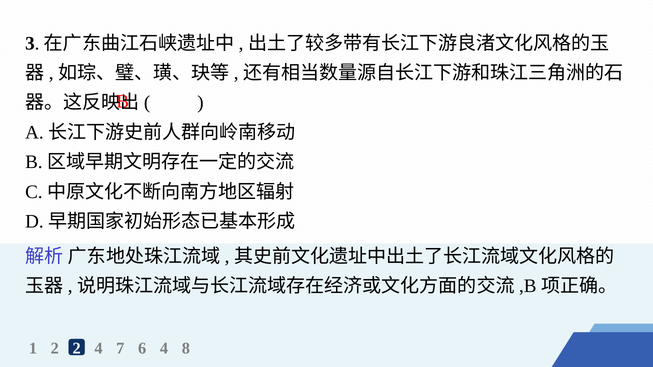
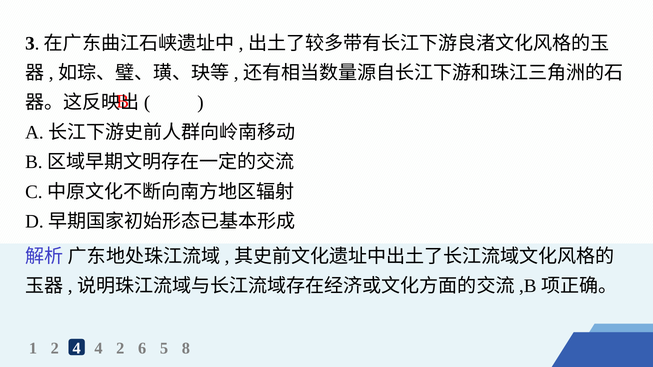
2 2: 2 -> 4
4 7: 7 -> 2
6 4: 4 -> 5
